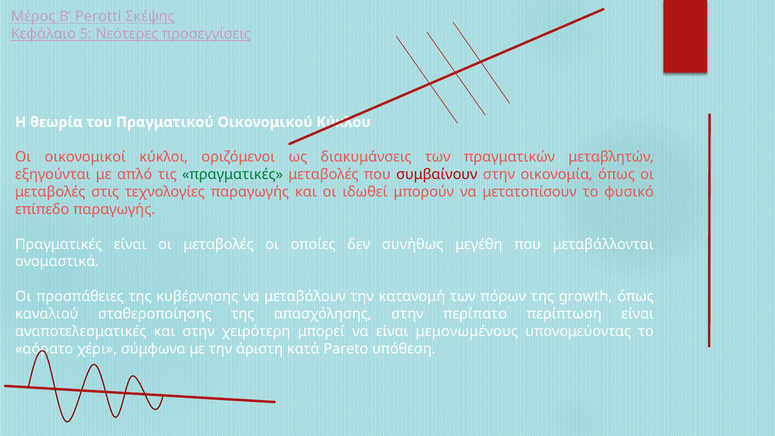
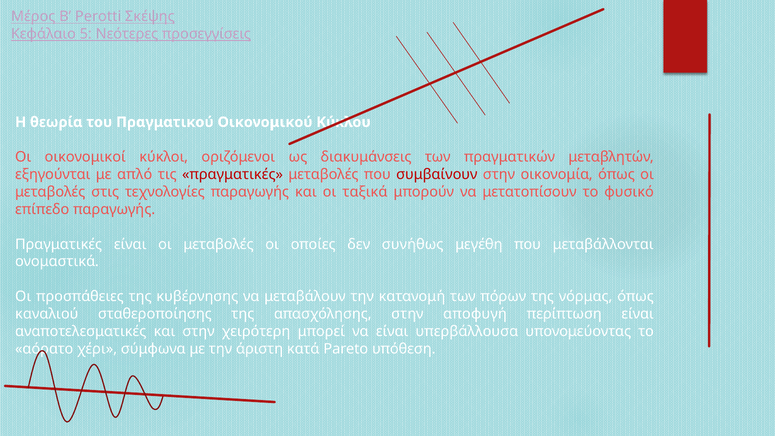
πραγματικές at (233, 174) colour: green -> red
ιδωθεί: ιδωθεί -> ταξικά
growth: growth -> νόρμας
περίπατο: περίπατο -> αποφυγή
μεμονωμένους: μεμονωμένους -> υπερβάλλουσα
